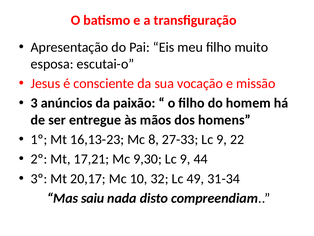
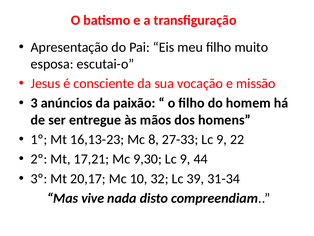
49: 49 -> 39
saiu: saiu -> vive
